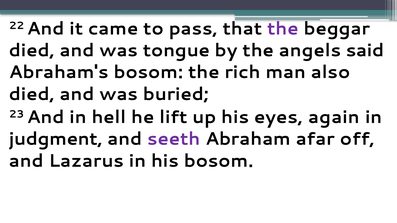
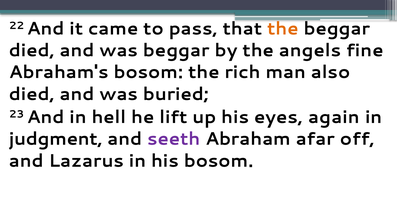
the at (283, 29) colour: purple -> orange
was tongue: tongue -> beggar
said: said -> fine
